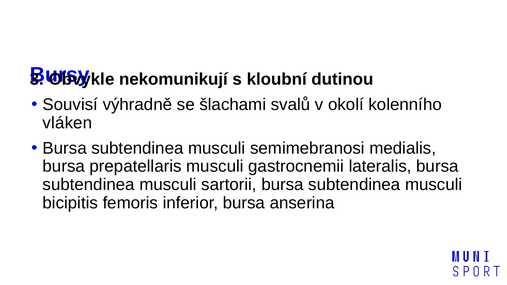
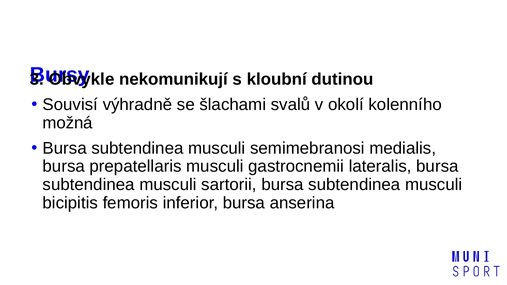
vláken: vláken -> možná
